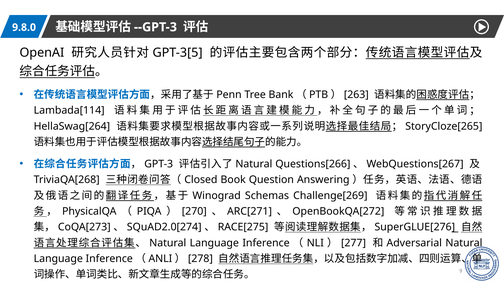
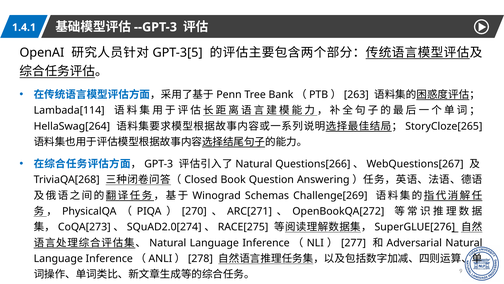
9.8.0: 9.8.0 -> 1.4.1
